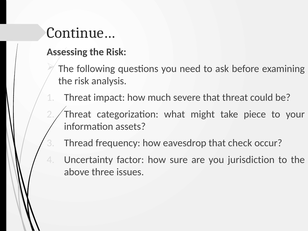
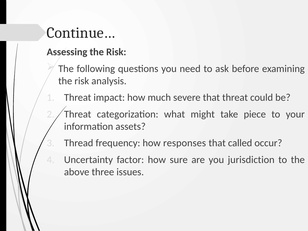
eavesdrop: eavesdrop -> responses
check: check -> called
